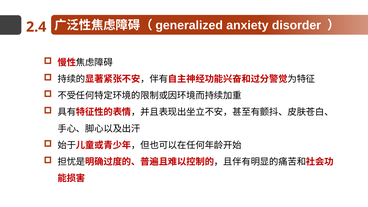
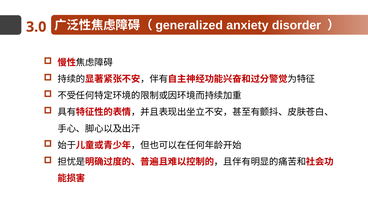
2.4: 2.4 -> 3.0
